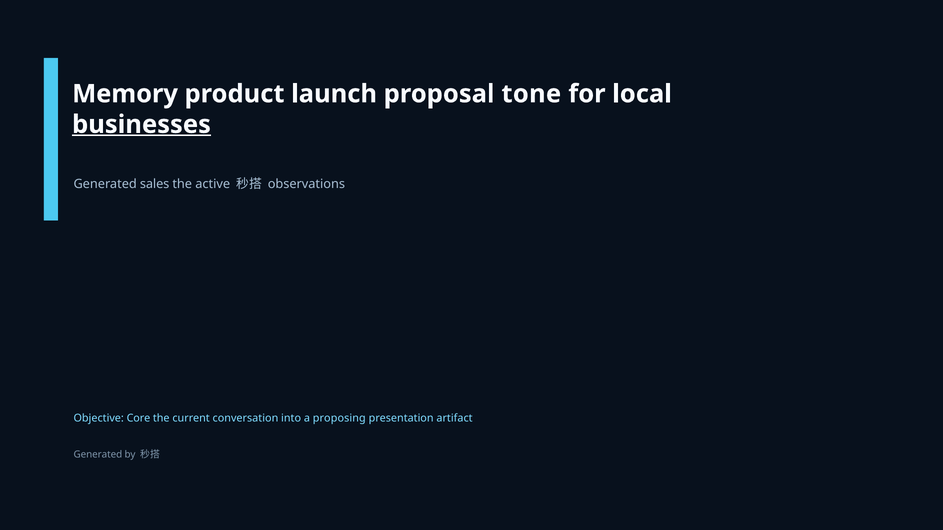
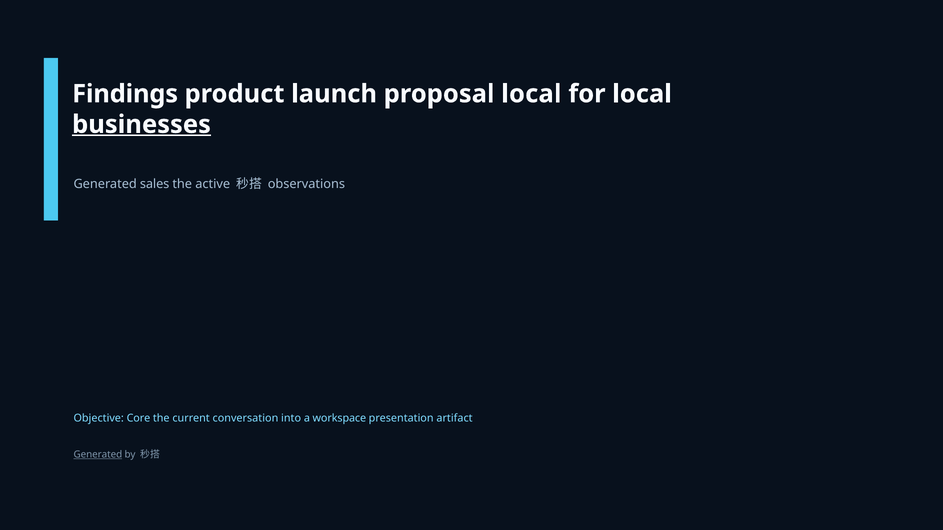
Memory: Memory -> Findings
proposal tone: tone -> local
proposing: proposing -> workspace
Generated at (98, 455) underline: none -> present
